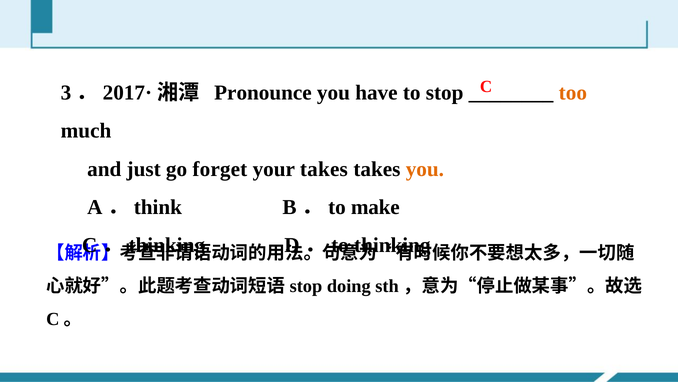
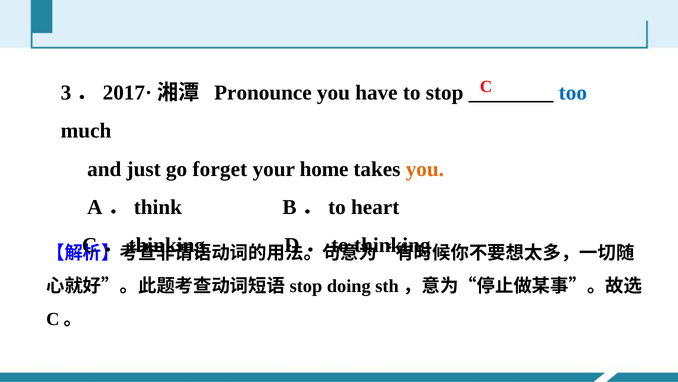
too colour: orange -> blue
your takes: takes -> home
make: make -> heart
